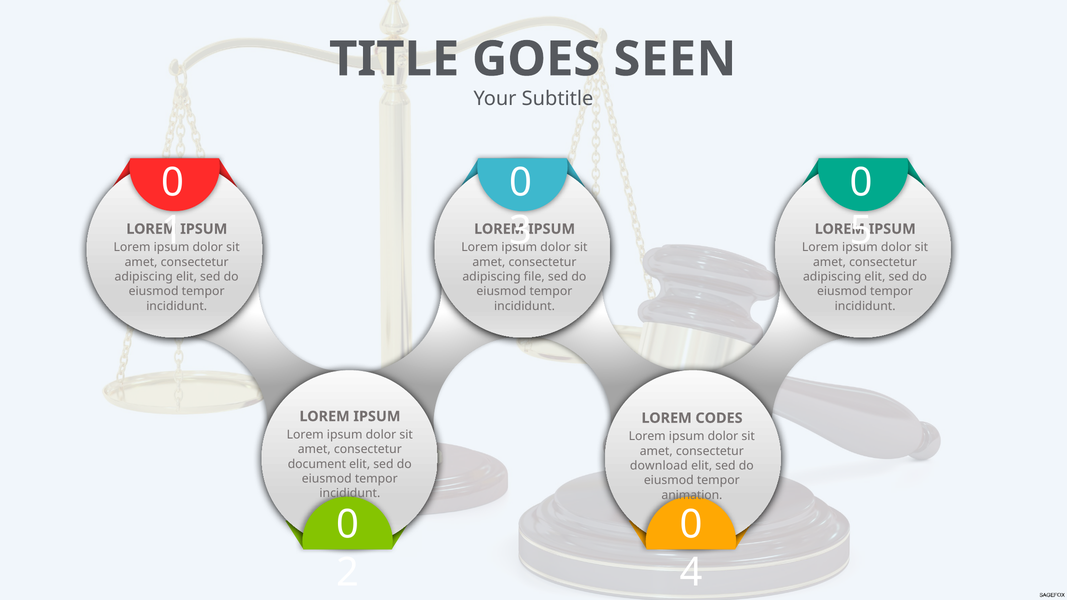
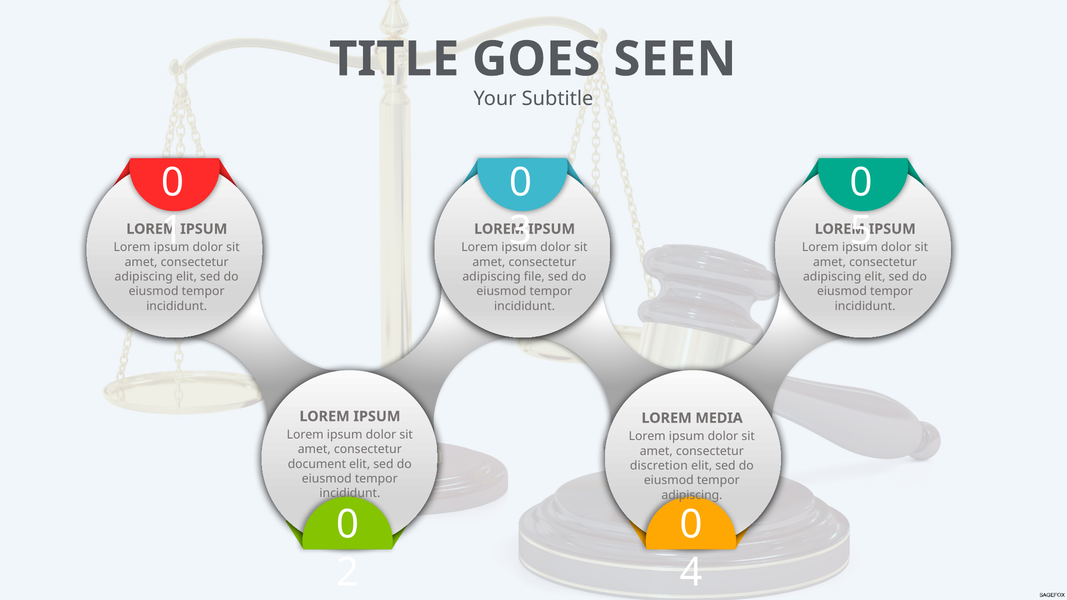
CODES: CODES -> MEDIA
download: download -> discretion
animation at (692, 495): animation -> adipiscing
